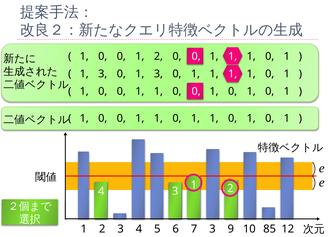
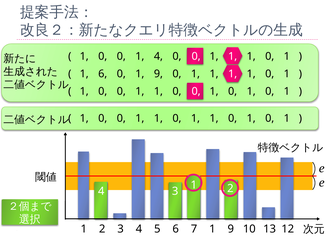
2 at (158, 56): 2 -> 4
3 at (103, 74): 3 -> 6
3 at (158, 74): 3 -> 9
7 3: 3 -> 1
85: 85 -> 13
